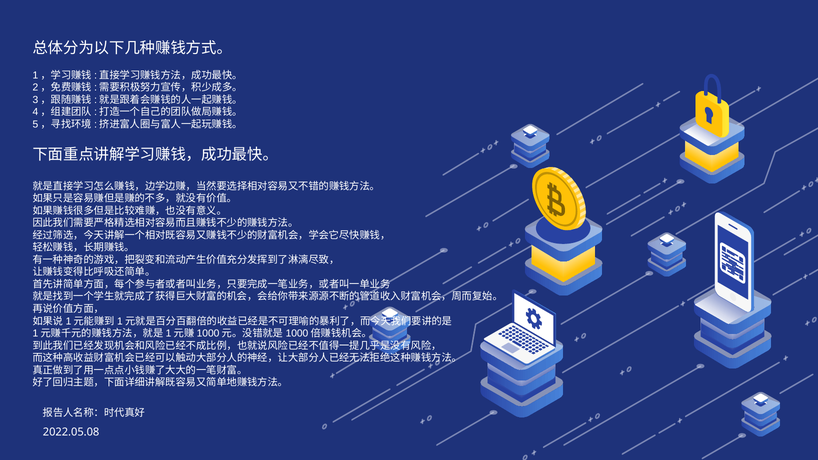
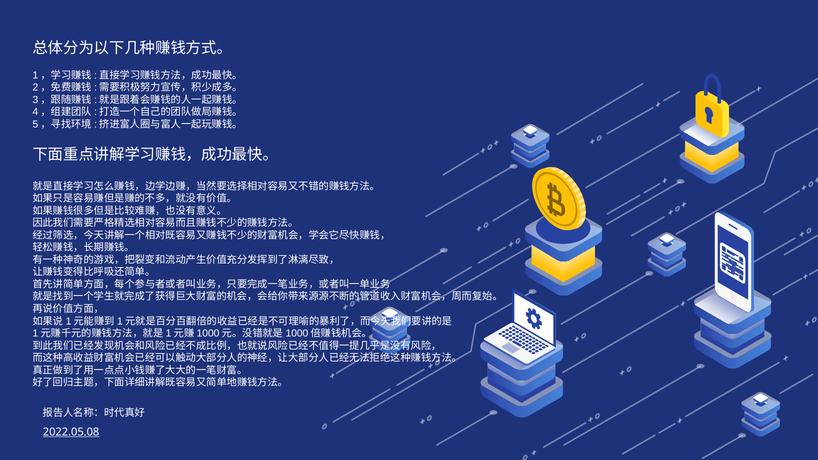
2022.05.08 underline: none -> present
